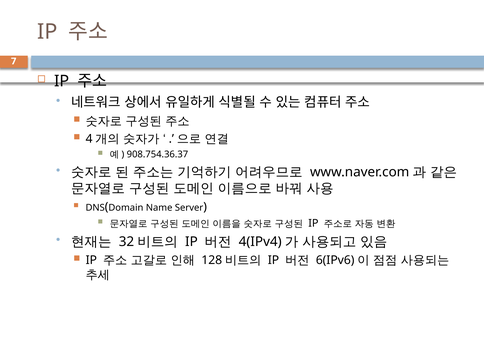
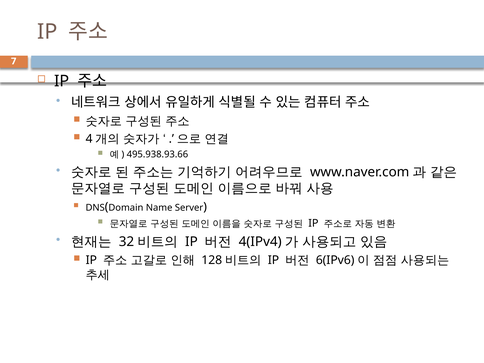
908.754.36.37: 908.754.36.37 -> 495.938.93.66
